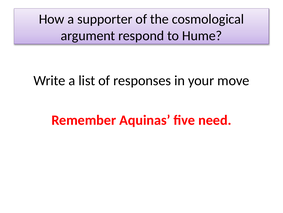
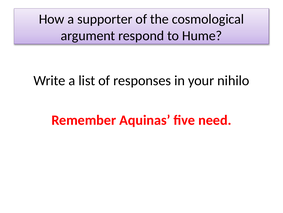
move: move -> nihilo
